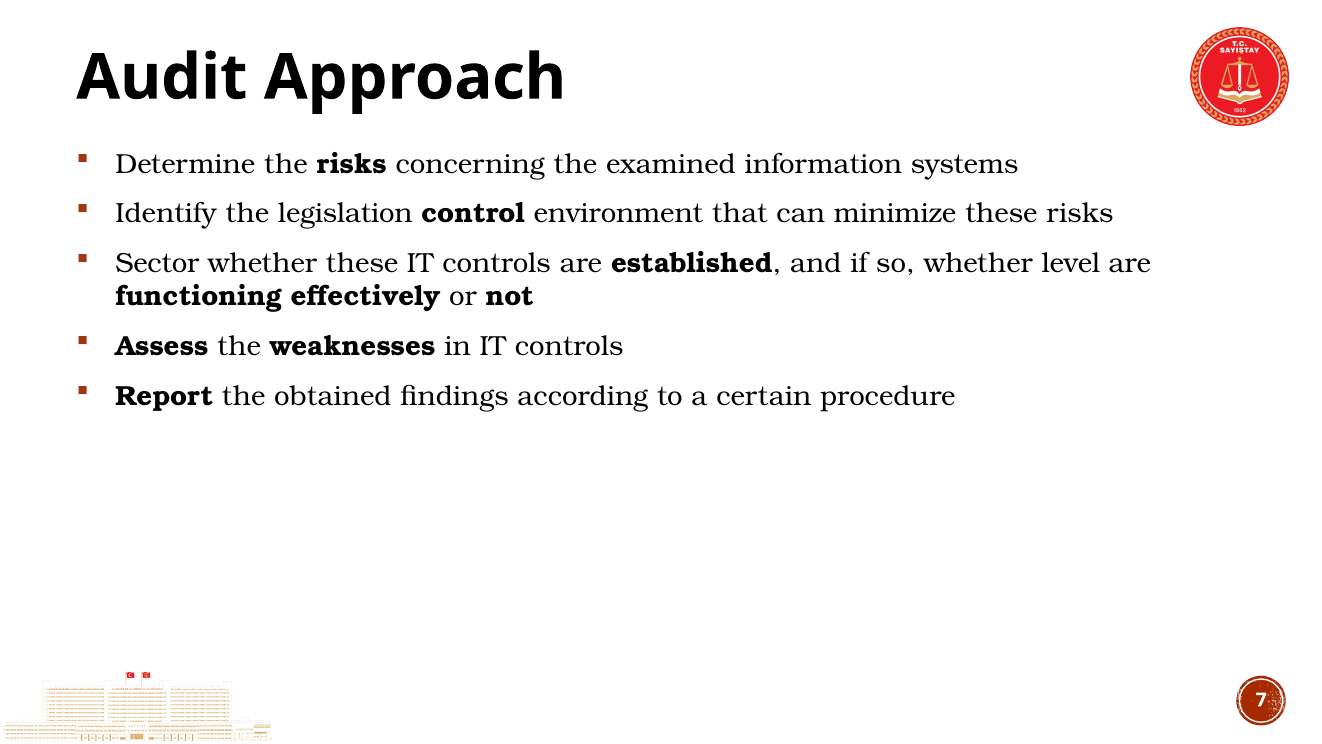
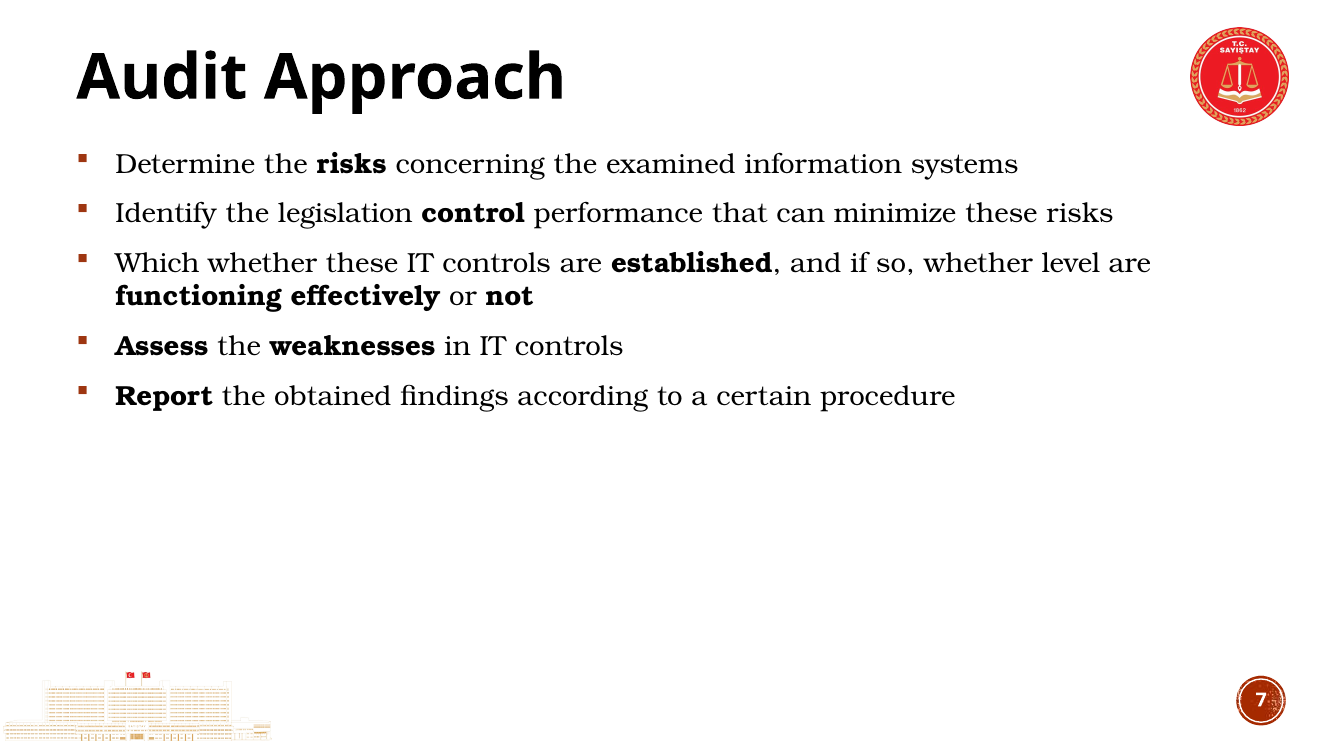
environment: environment -> performance
Sector: Sector -> Which
